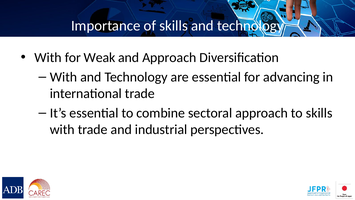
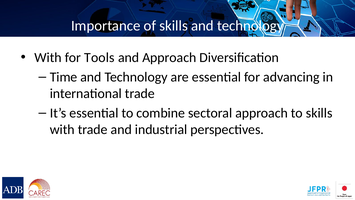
Weak: Weak -> Tools
With at (64, 77): With -> Time
